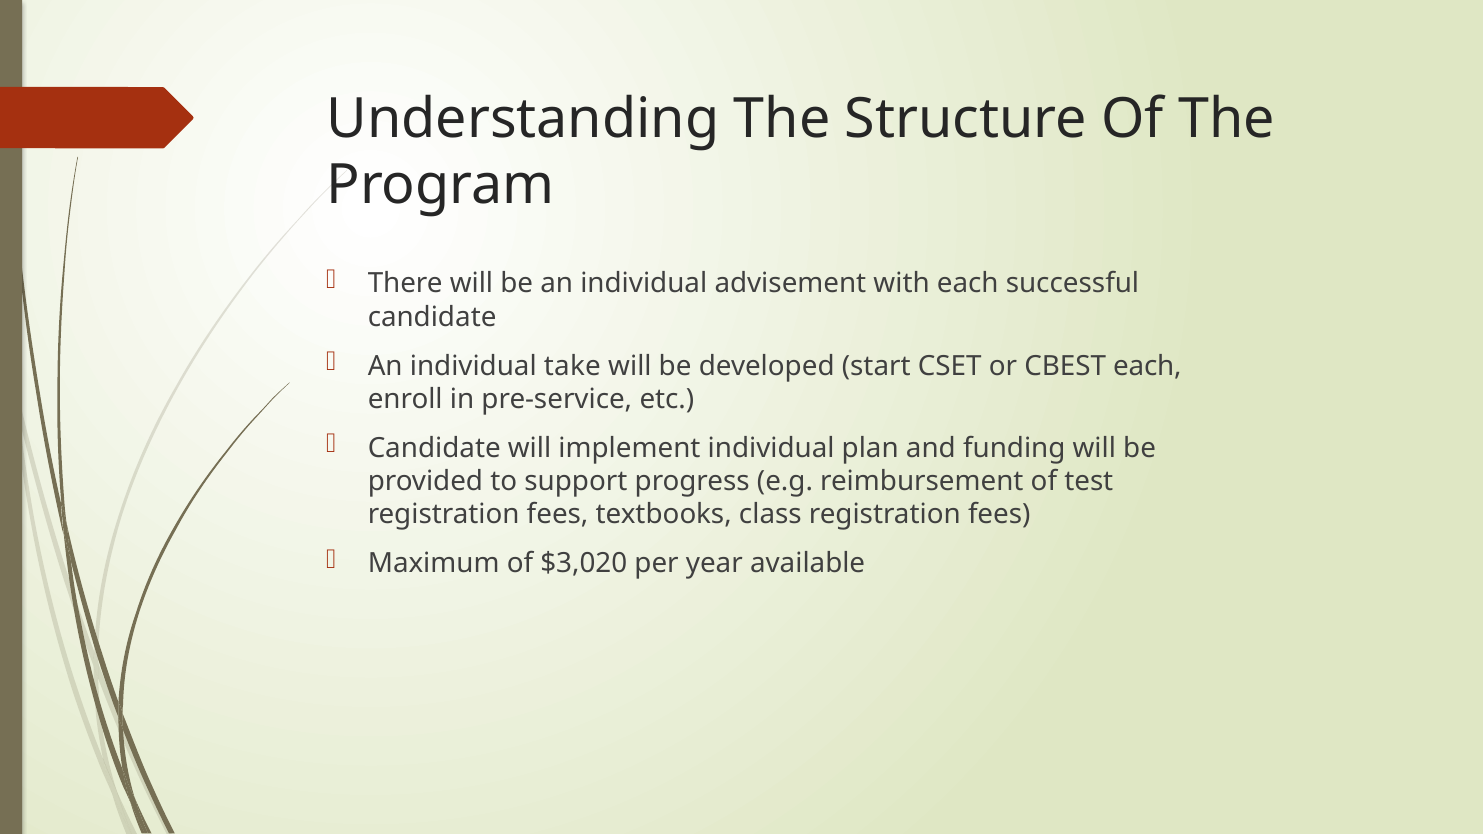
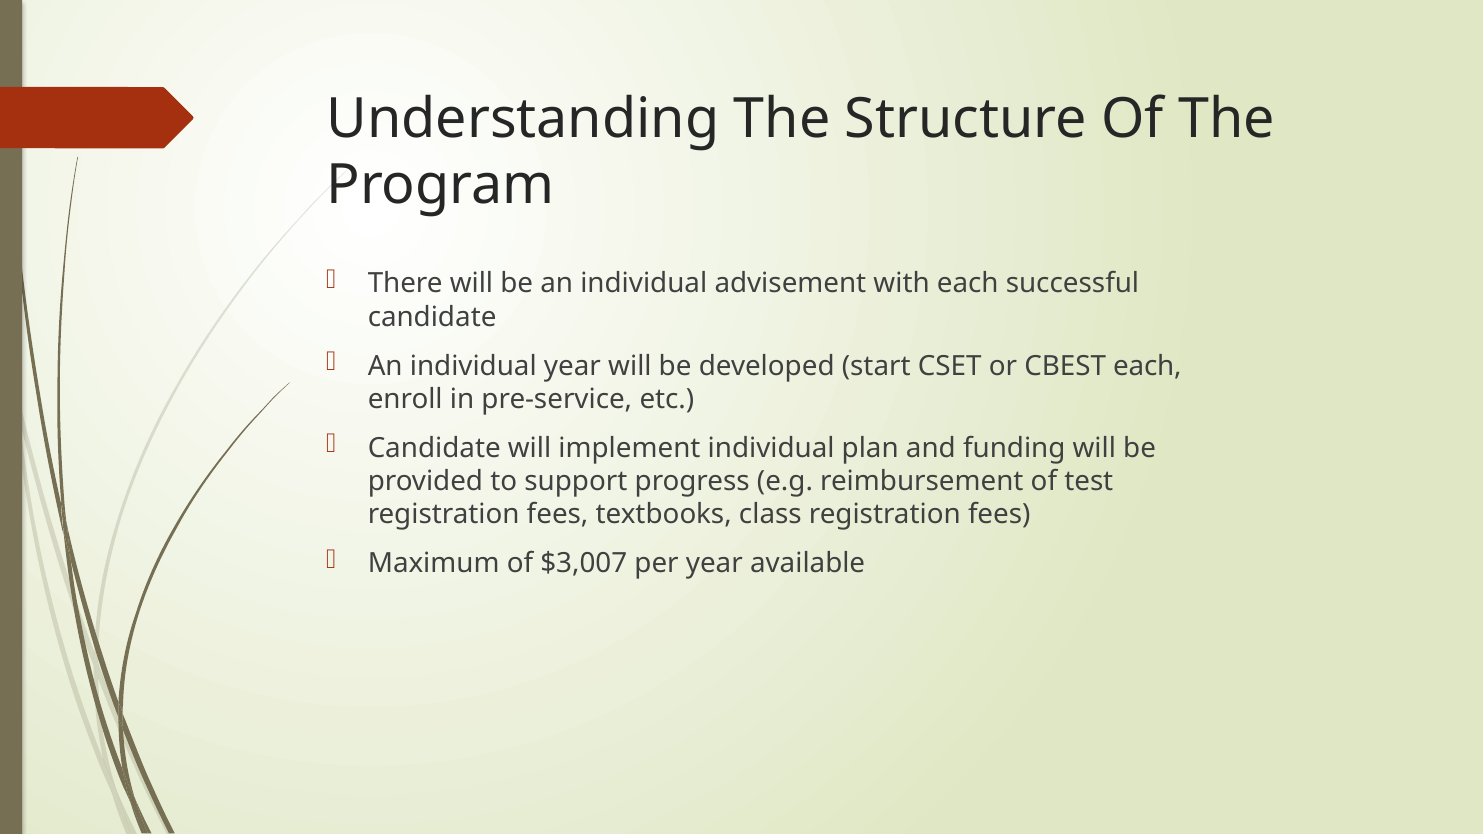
individual take: take -> year
$3,020: $3,020 -> $3,007
